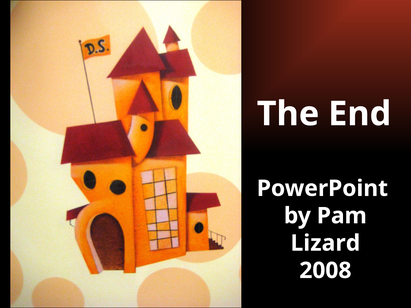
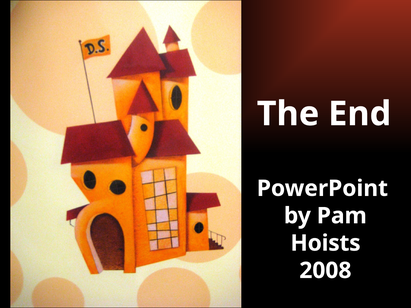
Lizard: Lizard -> Hoists
